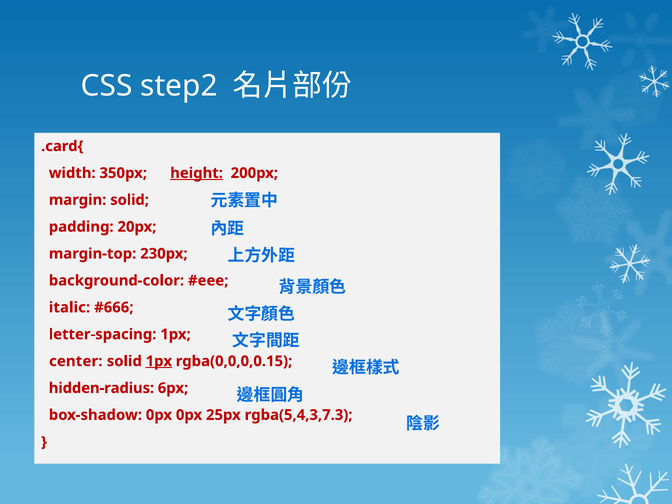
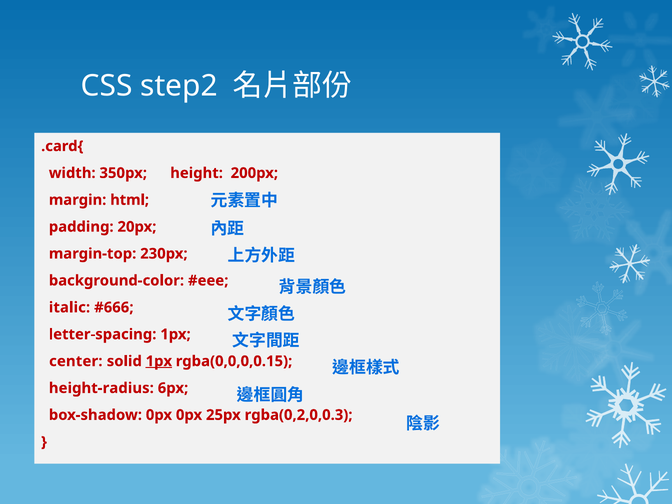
height underline: present -> none
margin solid: solid -> html
hidden-radius: hidden-radius -> height-radius
rgba(5,4,3,7.3: rgba(5,4,3,7.3 -> rgba(0,2,0,0.3
